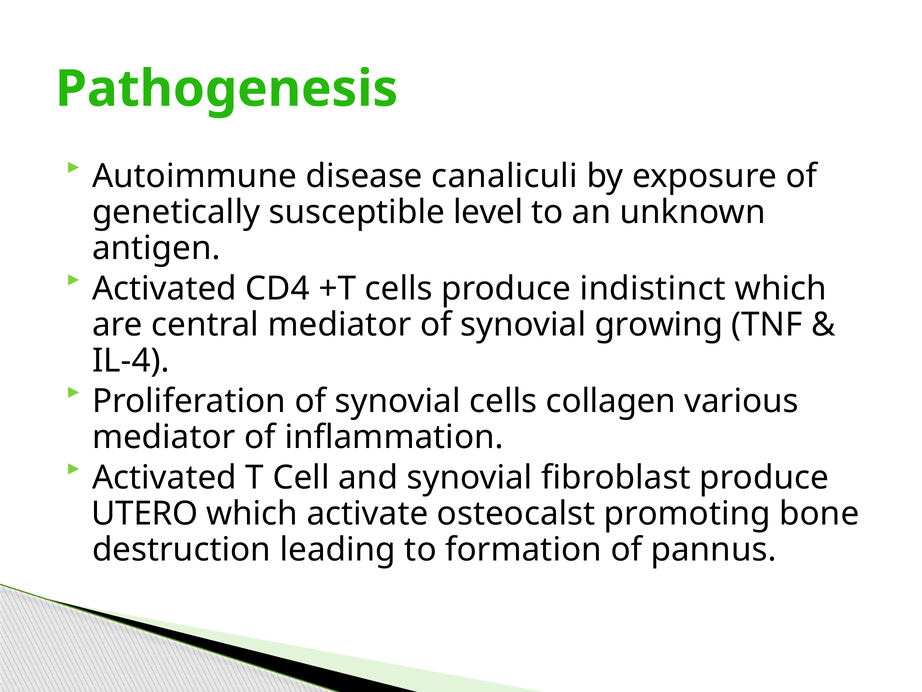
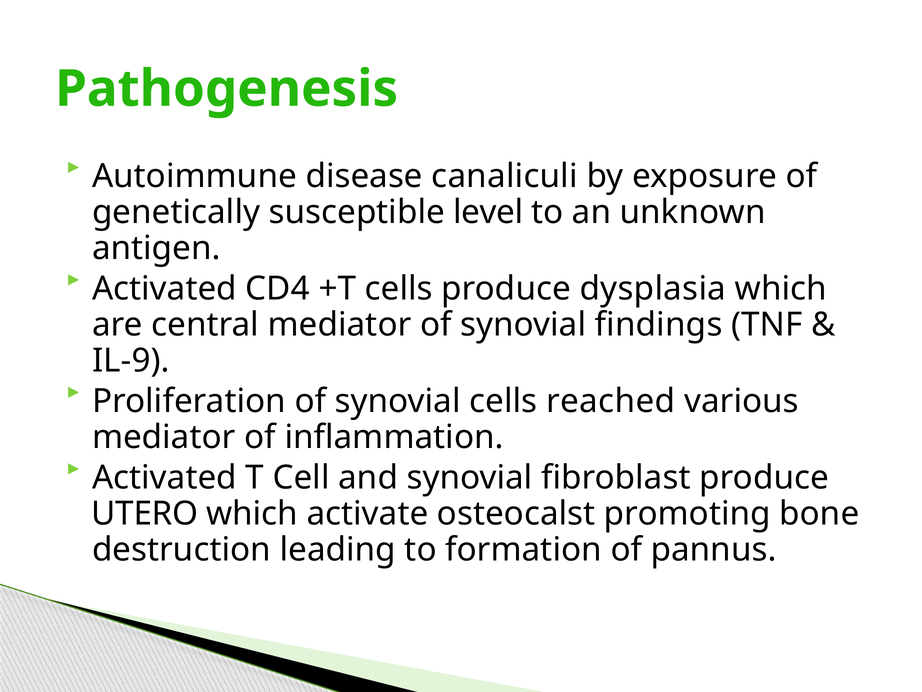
indistinct: indistinct -> dysplasia
growing: growing -> findings
IL-4: IL-4 -> IL-9
collagen: collagen -> reached
